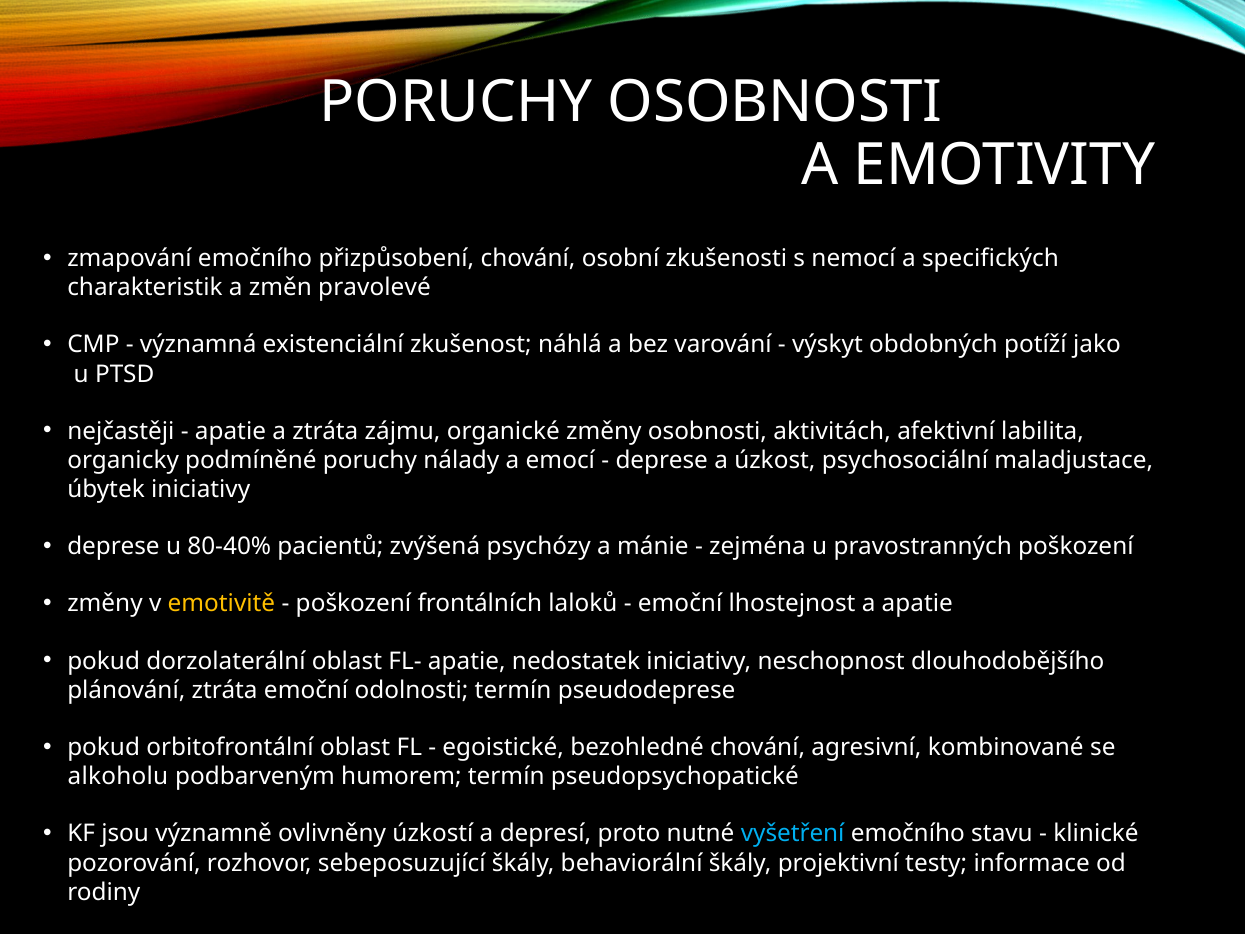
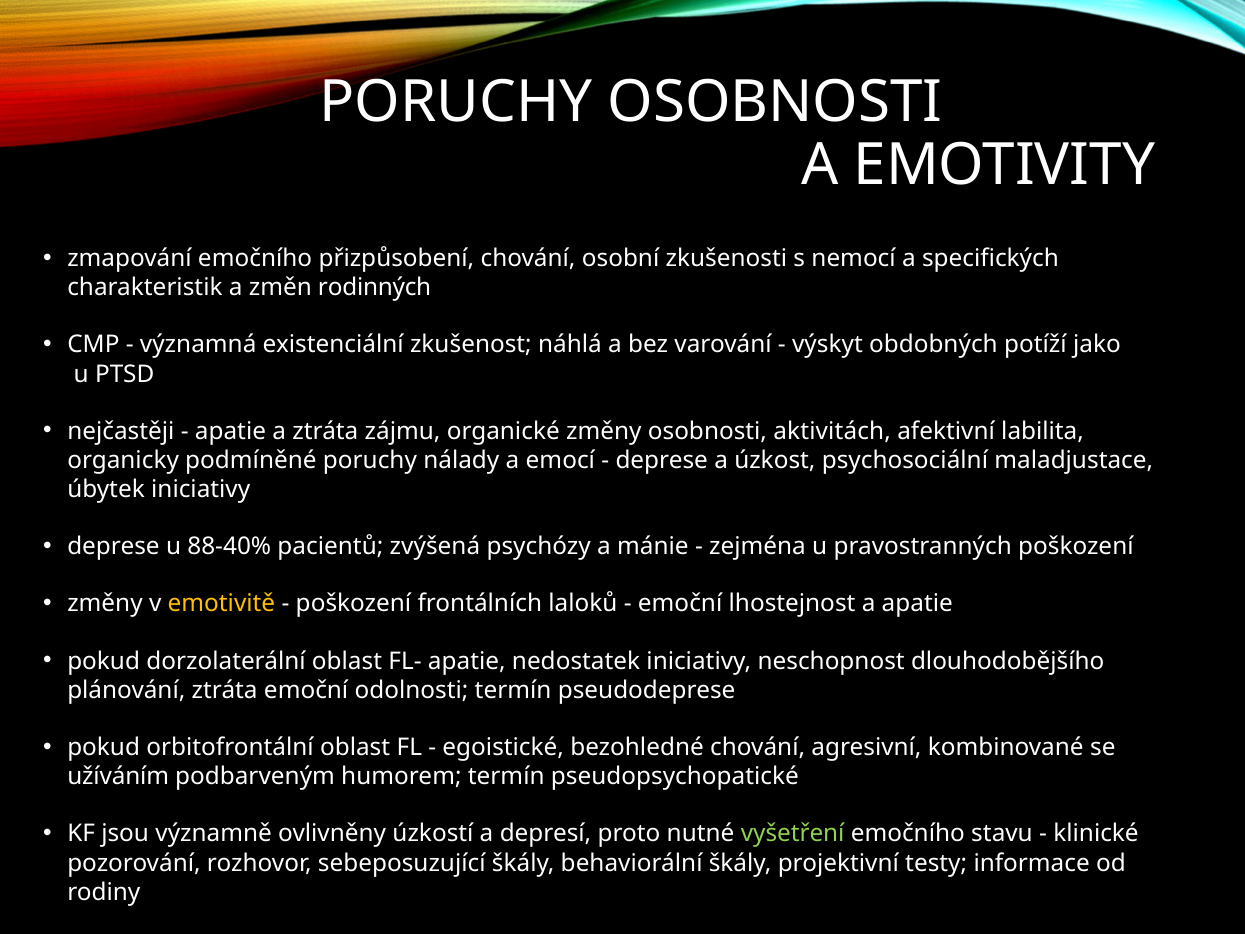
pravolevé: pravolevé -> rodinných
80-40%: 80-40% -> 88-40%
alkoholu: alkoholu -> užíváním
vyšetření colour: light blue -> light green
